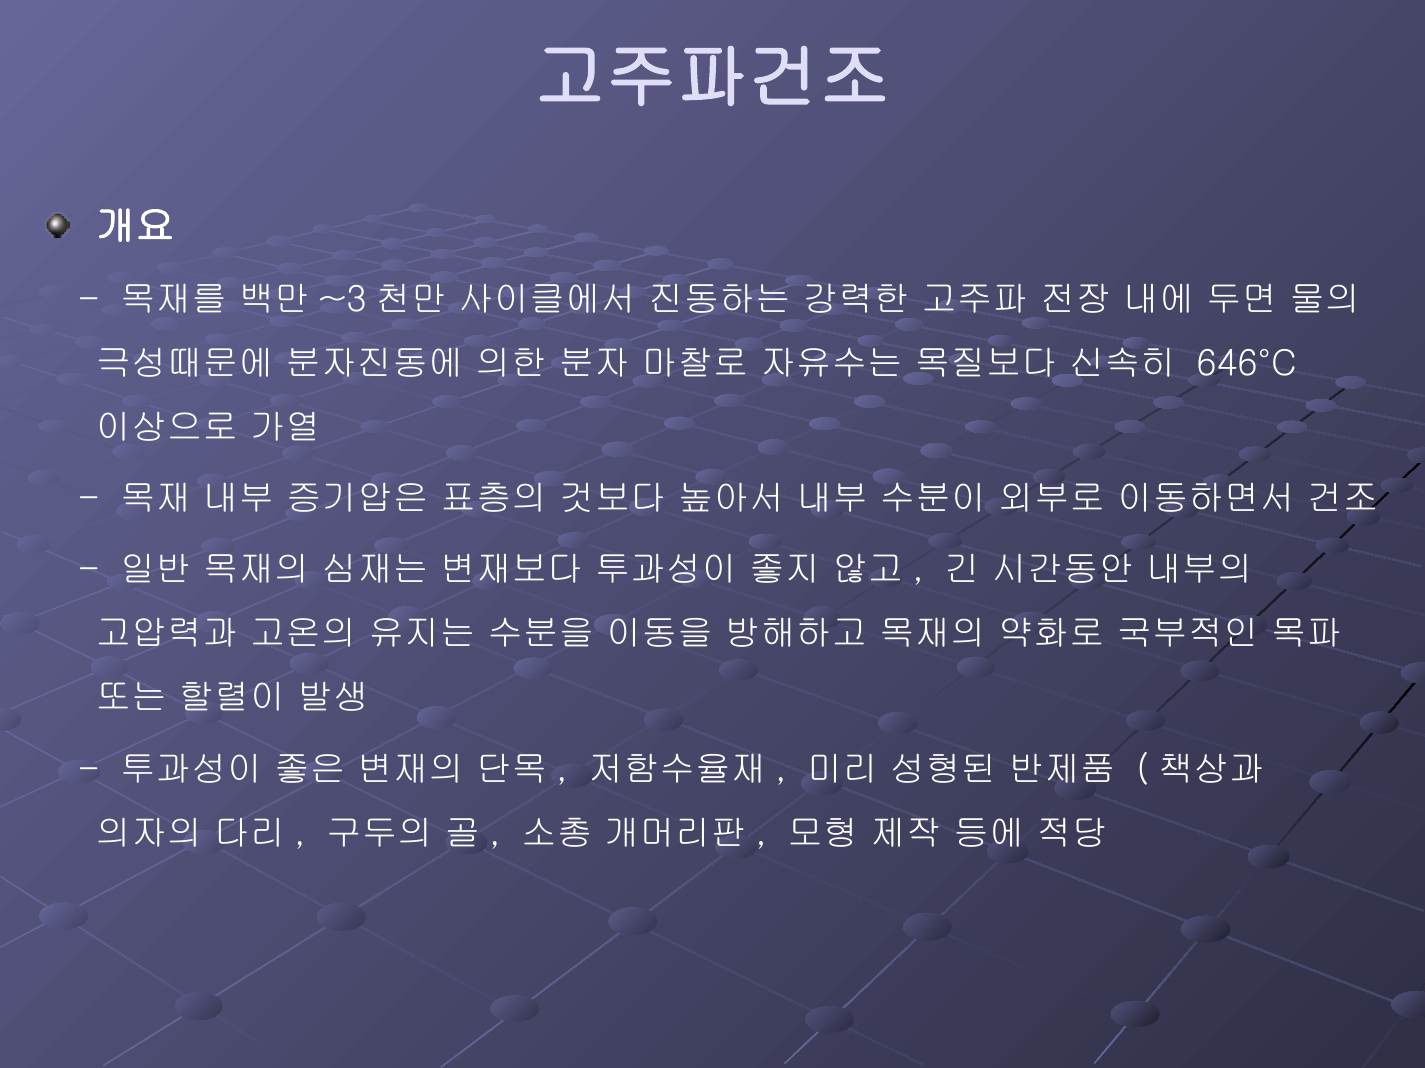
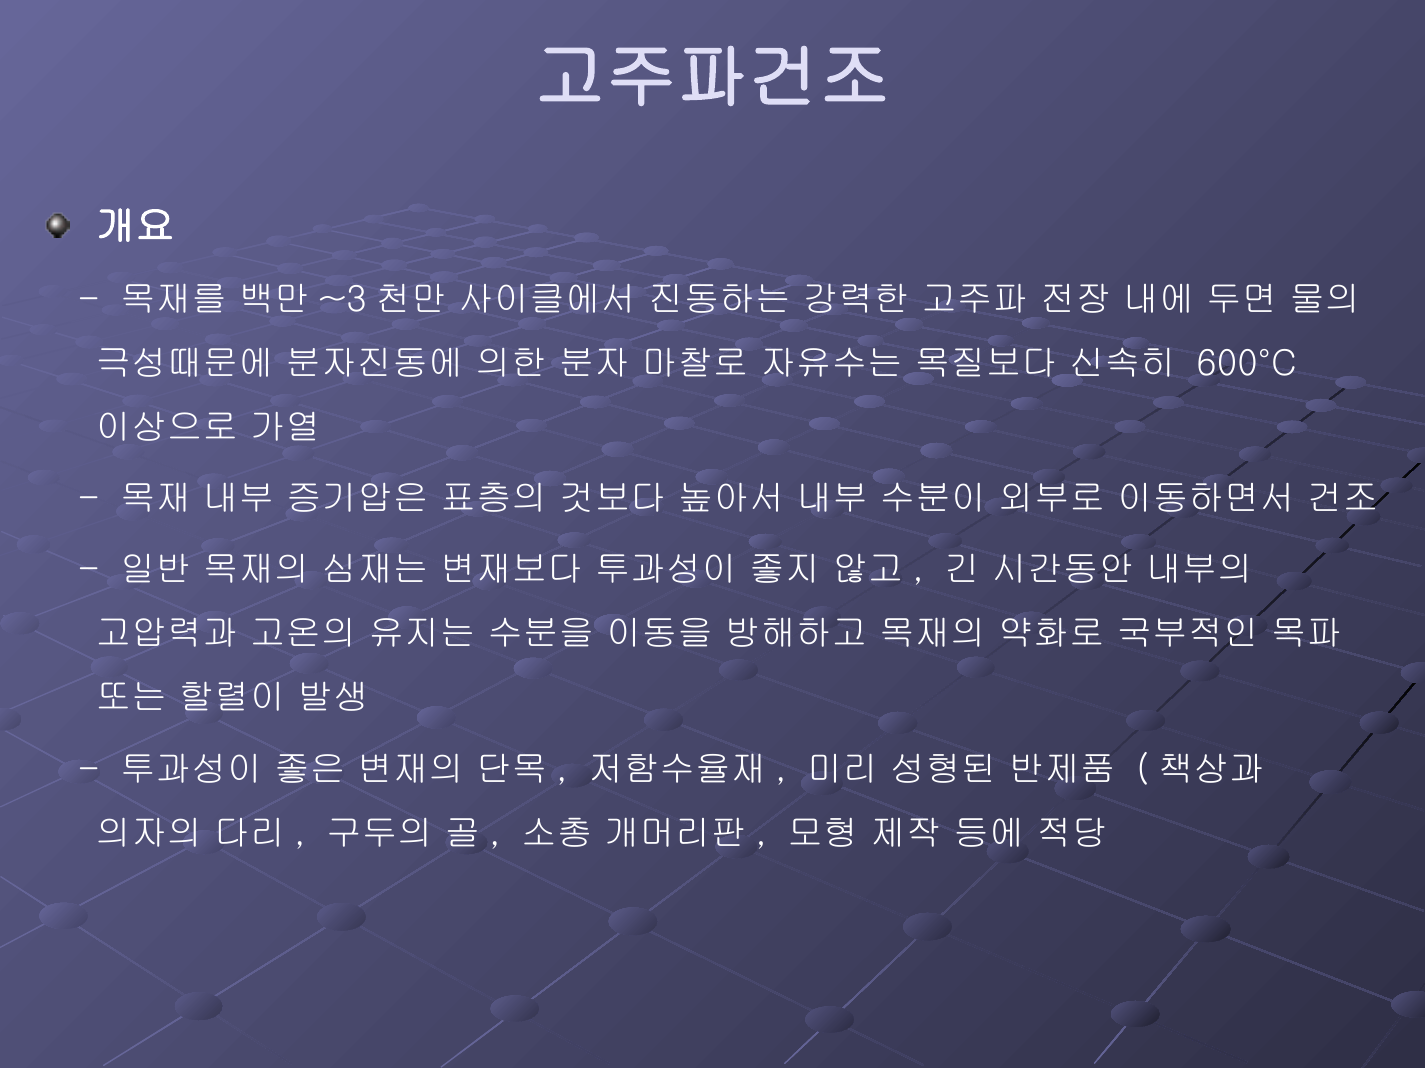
646°C: 646°C -> 600°C
